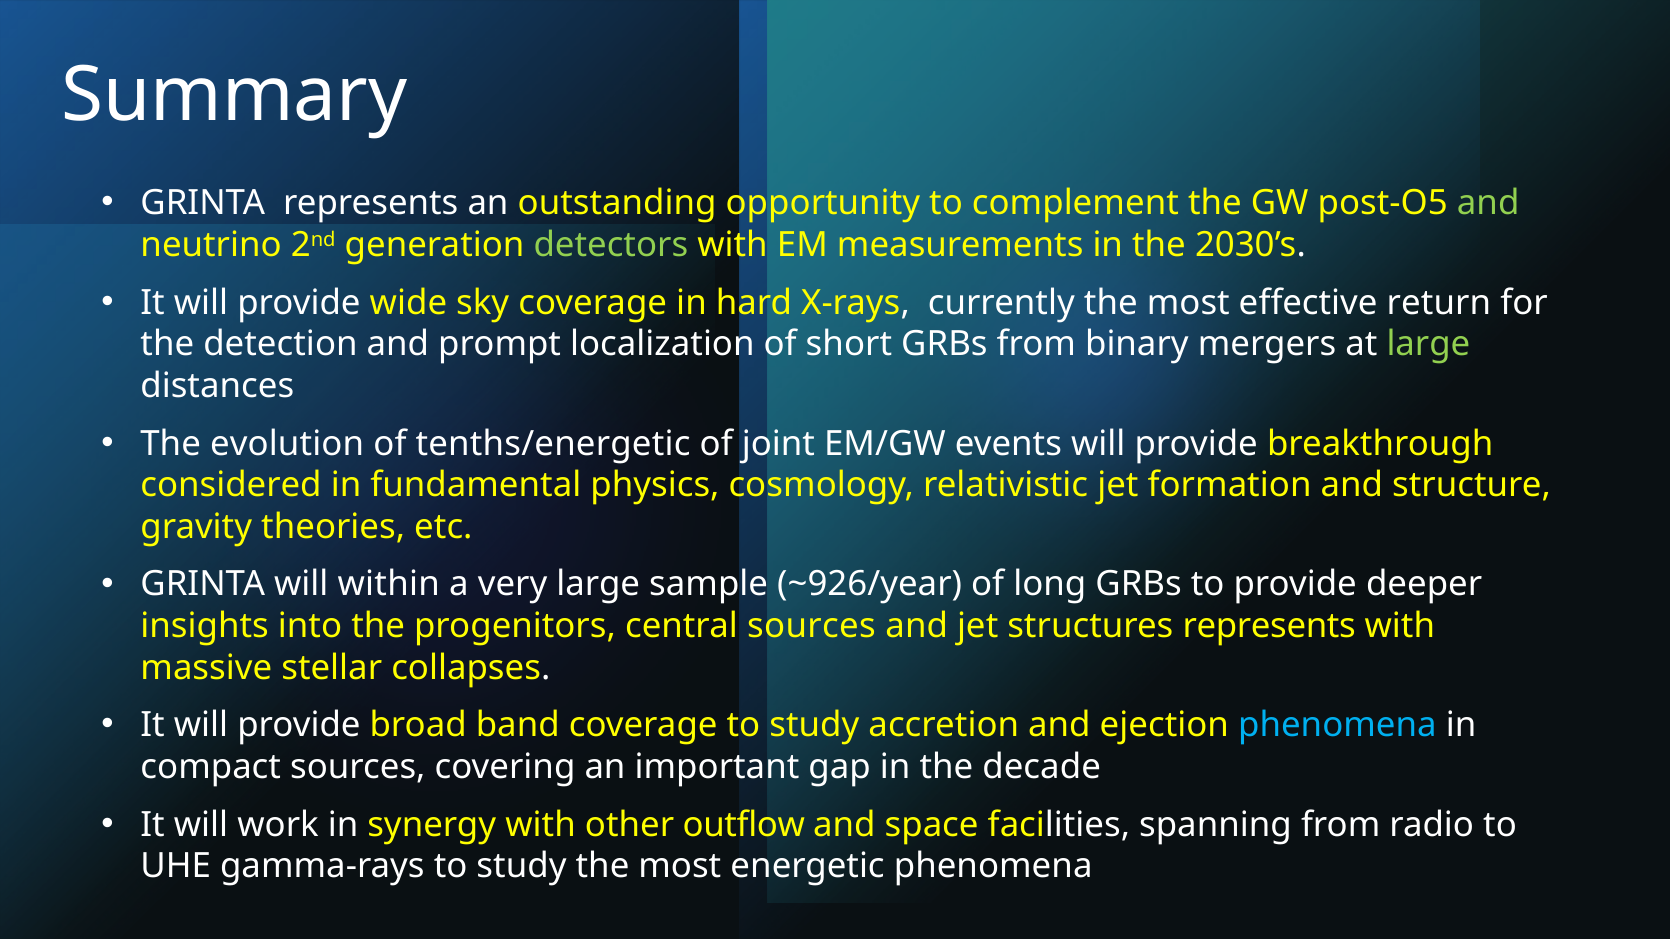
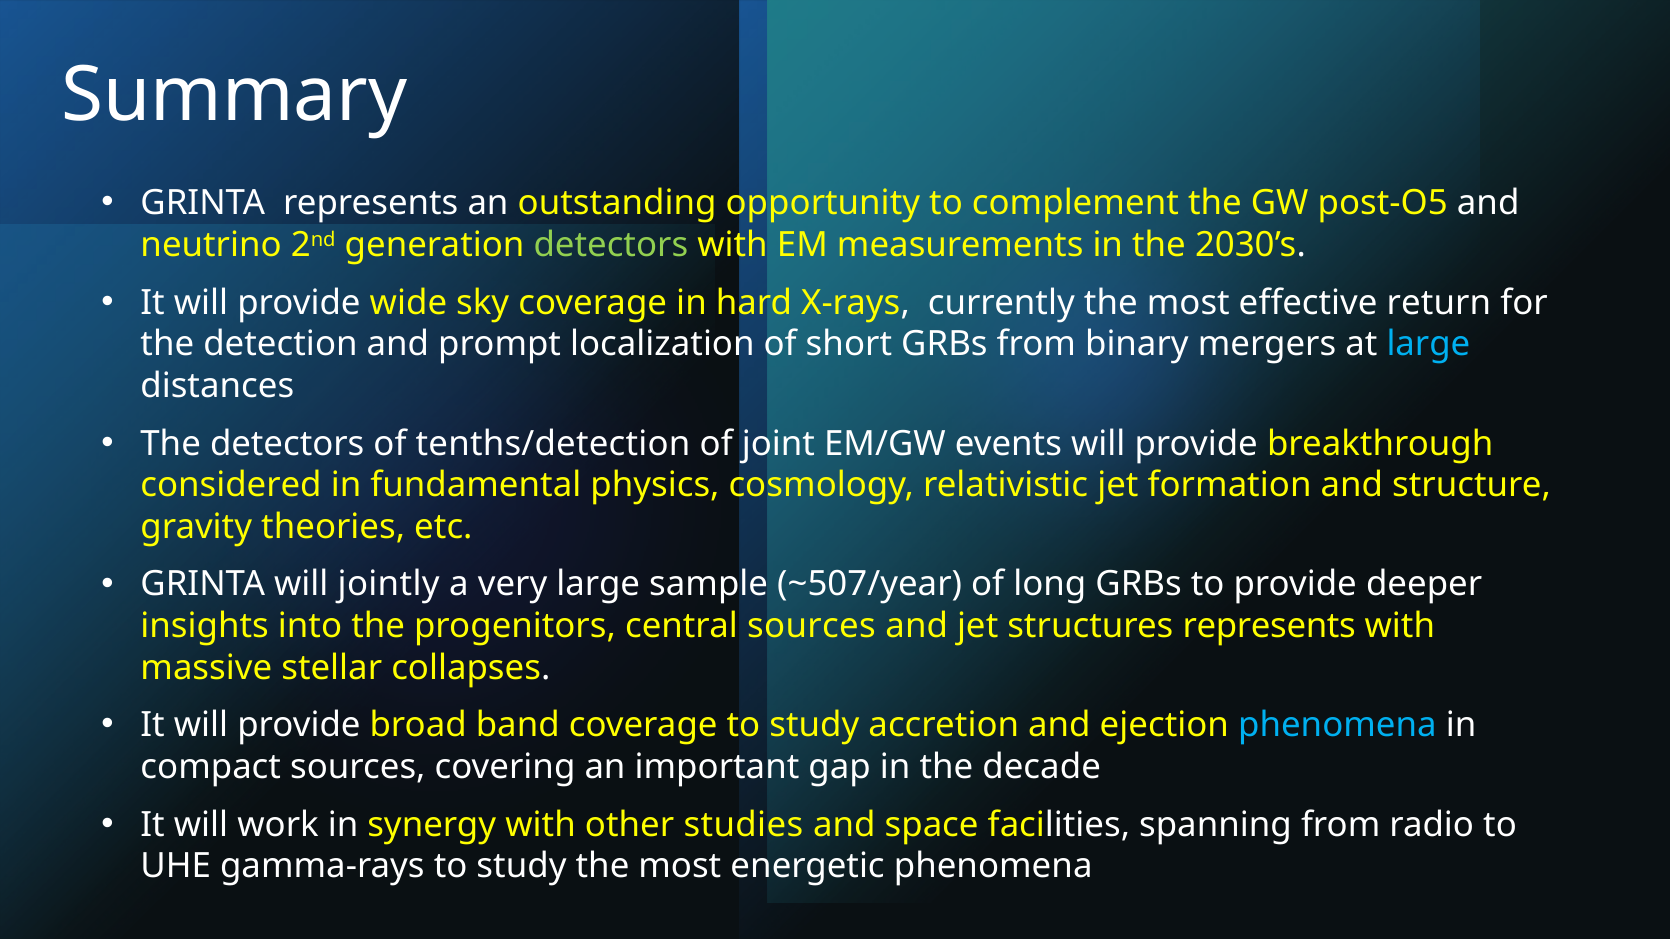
and at (1488, 204) colour: light green -> white
large at (1428, 345) colour: light green -> light blue
The evolution: evolution -> detectors
tenths/energetic: tenths/energetic -> tenths/detection
within: within -> jointly
~926/year: ~926/year -> ~507/year
outflow: outflow -> studies
